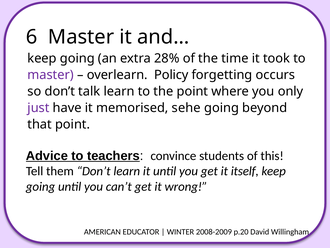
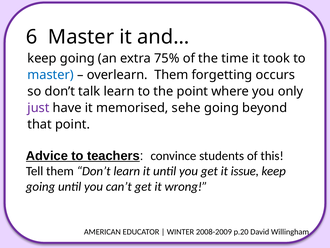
28%: 28% -> 75%
master at (51, 75) colour: purple -> blue
overlearn Policy: Policy -> Them
itself: itself -> issue
